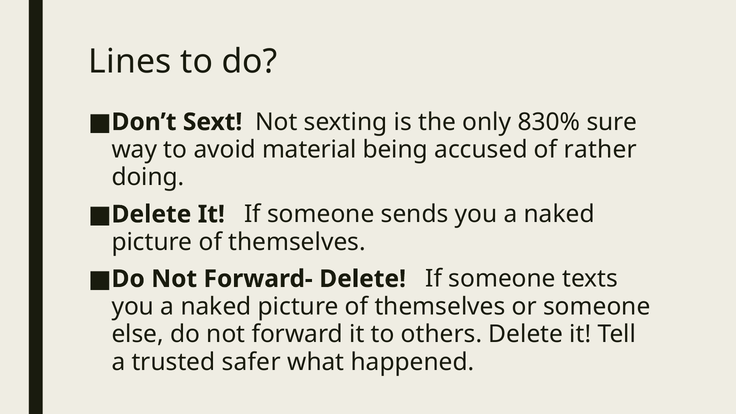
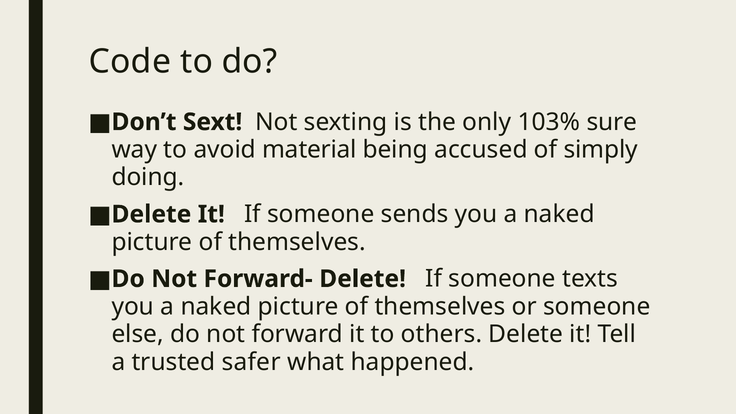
Lines: Lines -> Code
830%: 830% -> 103%
rather: rather -> simply
